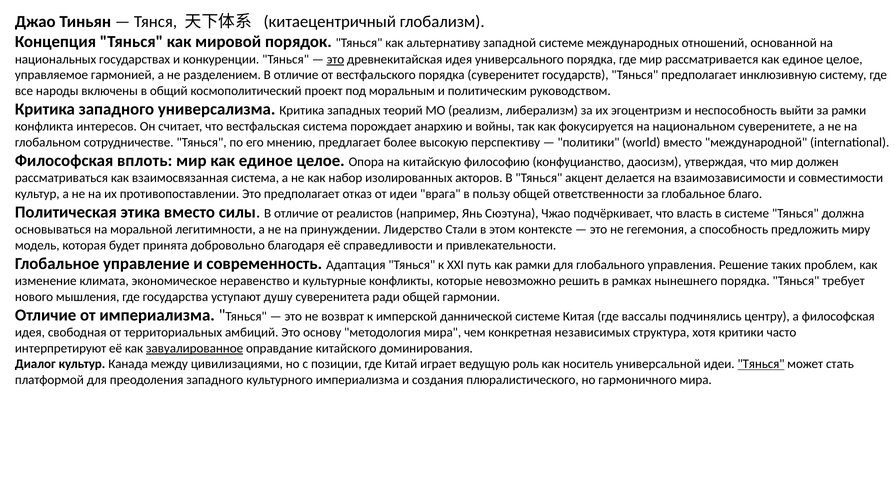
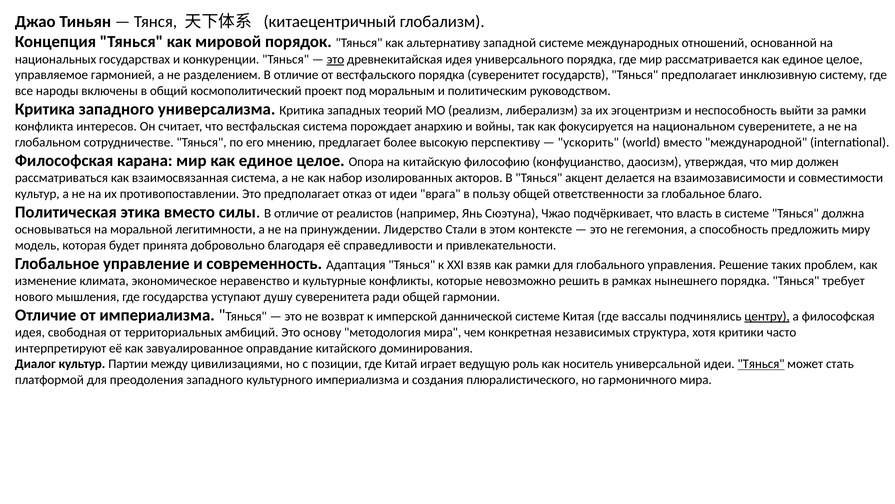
политики: политики -> ускорить
вплоть: вплоть -> карана
путь: путь -> взяв
центру underline: none -> present
завуалированное underline: present -> none
Канада: Канада -> Партии
